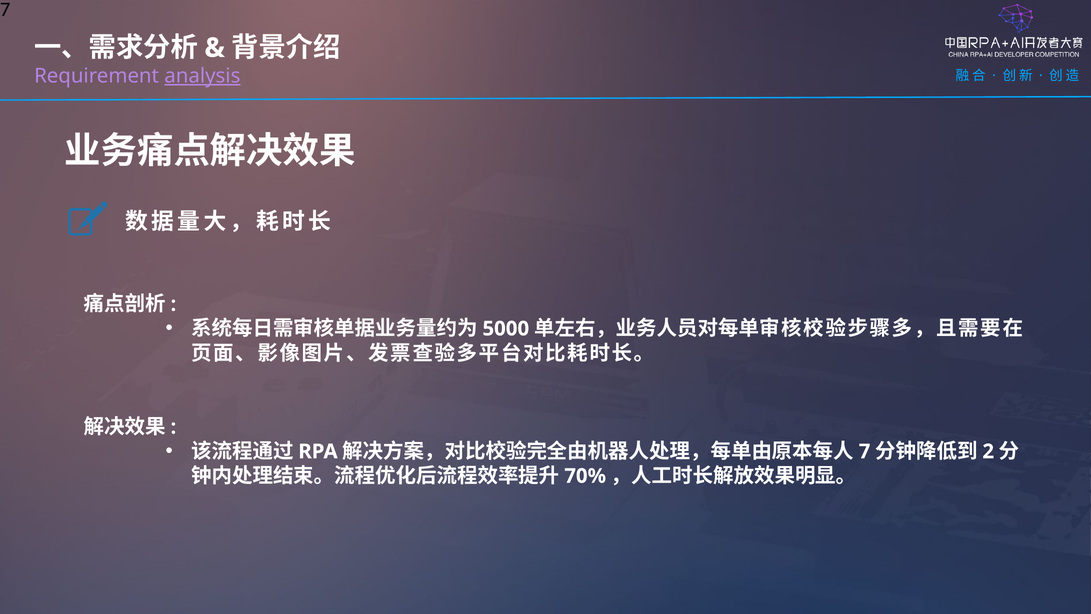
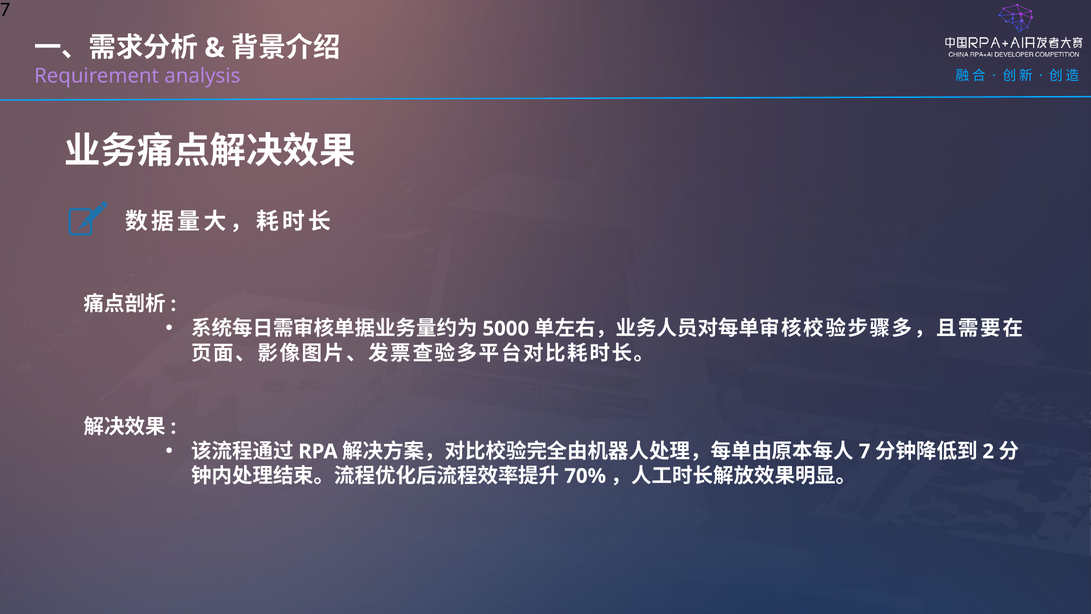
analysis underline: present -> none
